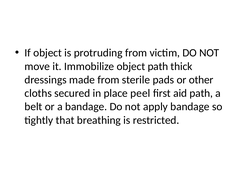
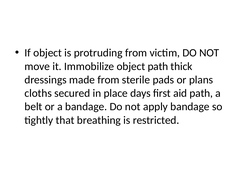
other: other -> plans
peel: peel -> days
